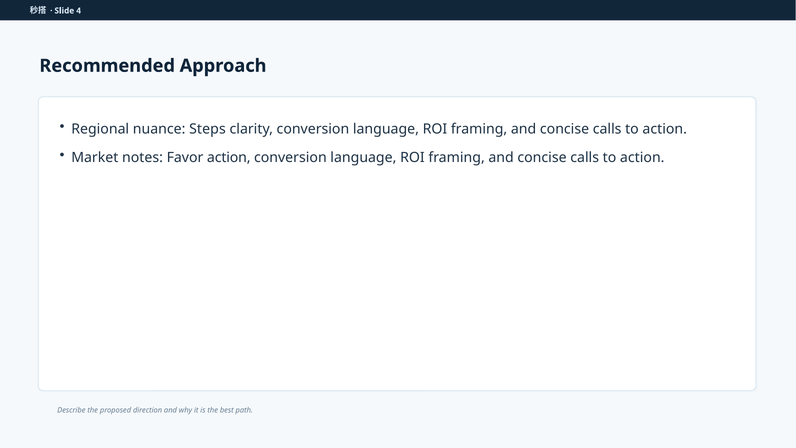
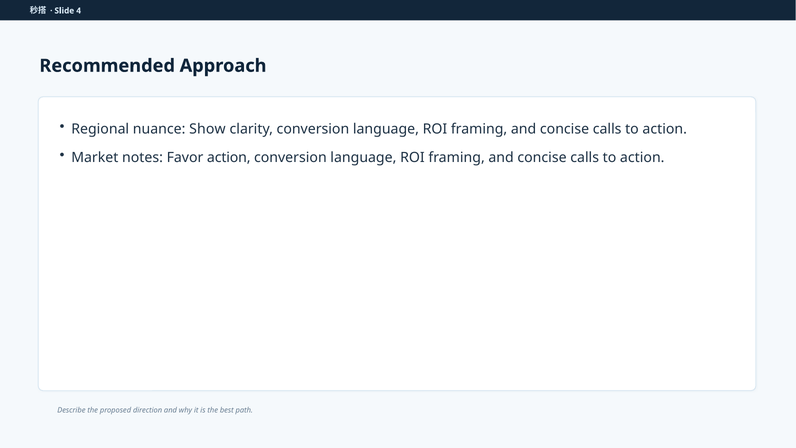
Steps: Steps -> Show
